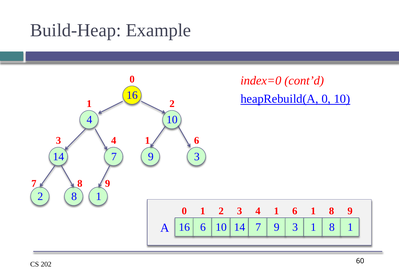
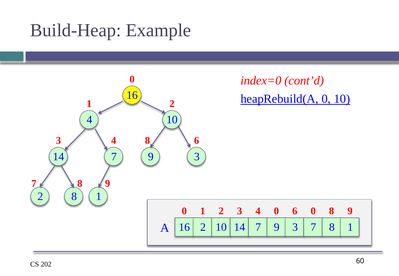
1 at (147, 141): 1 -> 8
3 4 1: 1 -> 0
6 1: 1 -> 0
16 6: 6 -> 2
10 1: 1 -> 7
